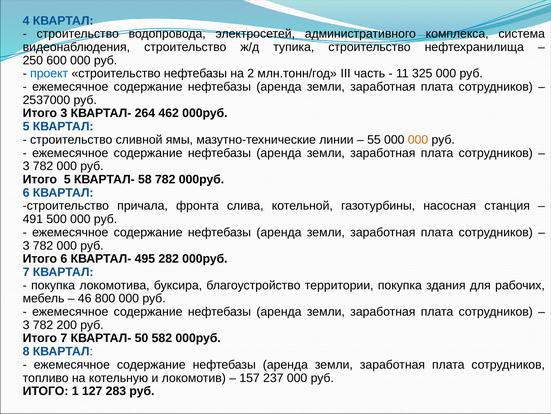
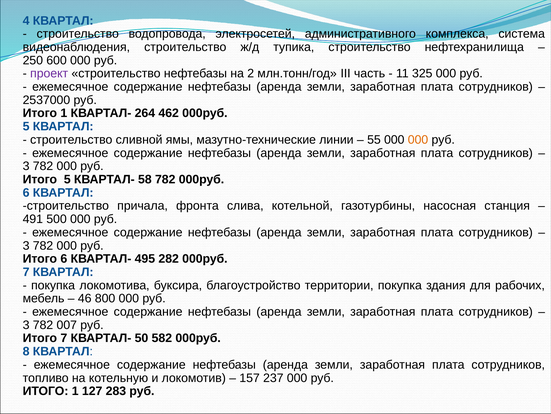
проект colour: blue -> purple
3 at (64, 113): 3 -> 1
200: 200 -> 007
